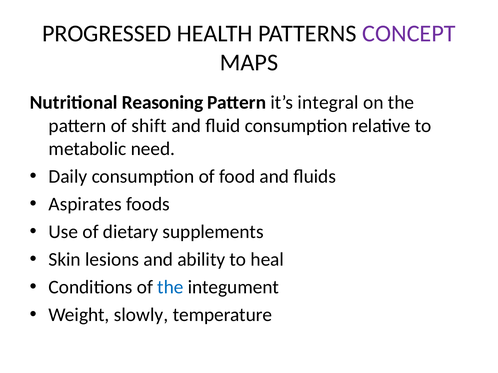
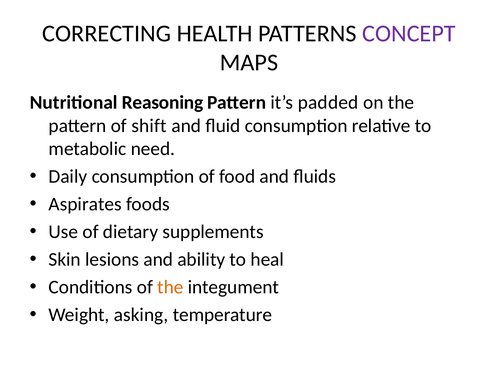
PROGRESSED: PROGRESSED -> CORRECTING
integral: integral -> padded
the at (170, 288) colour: blue -> orange
slowly: slowly -> asking
